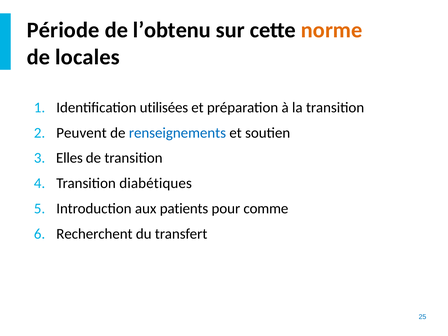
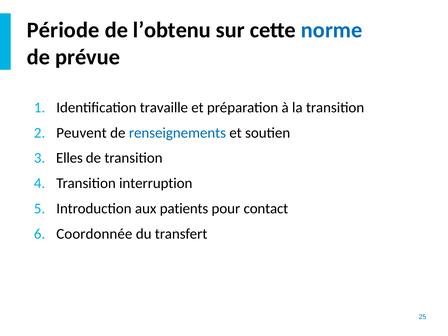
norme colour: orange -> blue
locales: locales -> prévue
utilisées: utilisées -> travaille
diabétiques: diabétiques -> interruption
comme: comme -> contact
Recherchent: Recherchent -> Coordonnée
